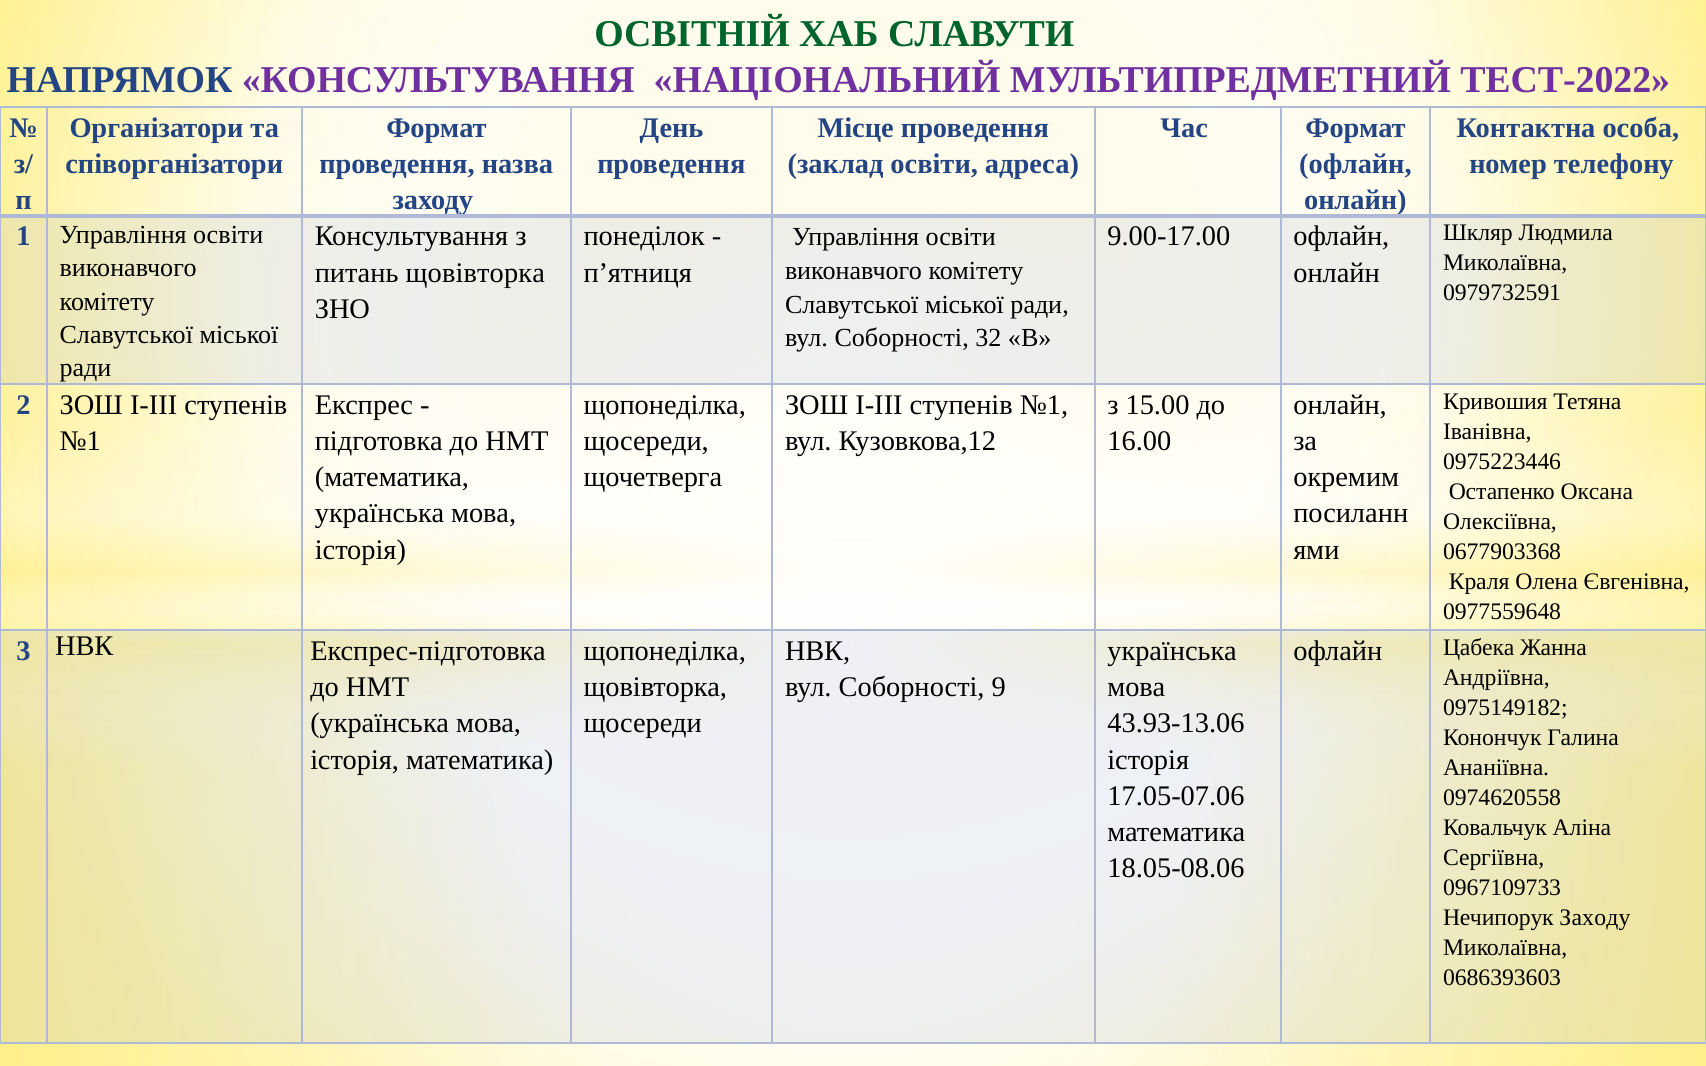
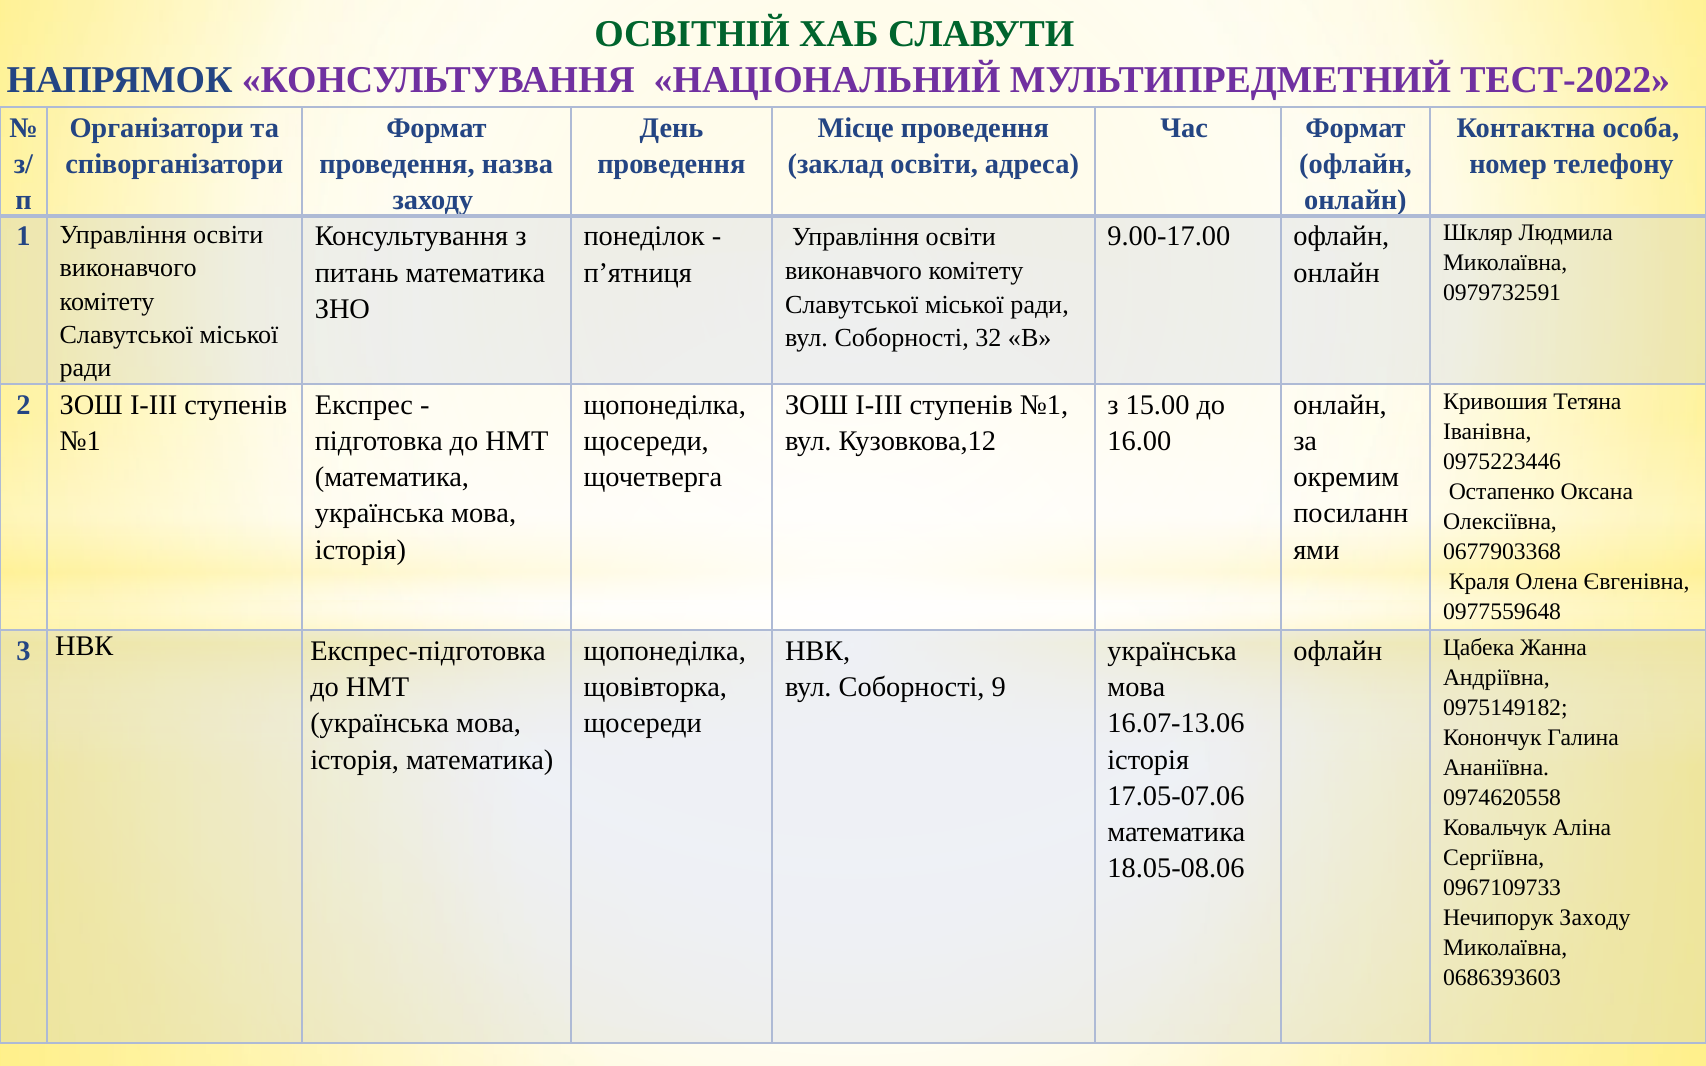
питань щовівторка: щовівторка -> математика
43.93-13.06: 43.93-13.06 -> 16.07-13.06
